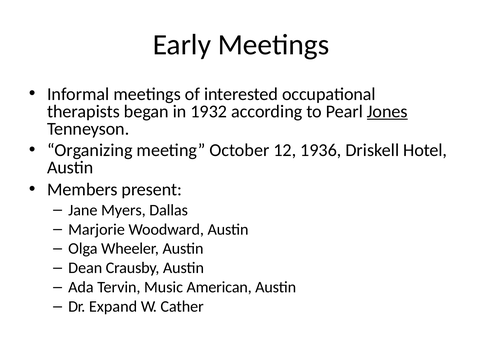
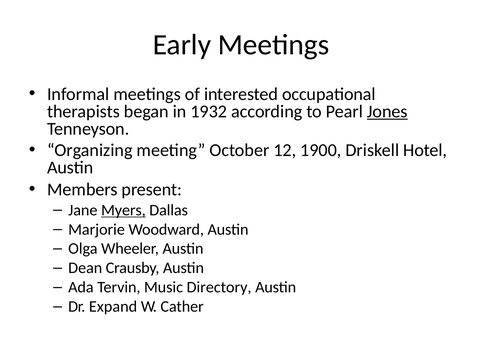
1936: 1936 -> 1900
Myers underline: none -> present
American: American -> Directory
